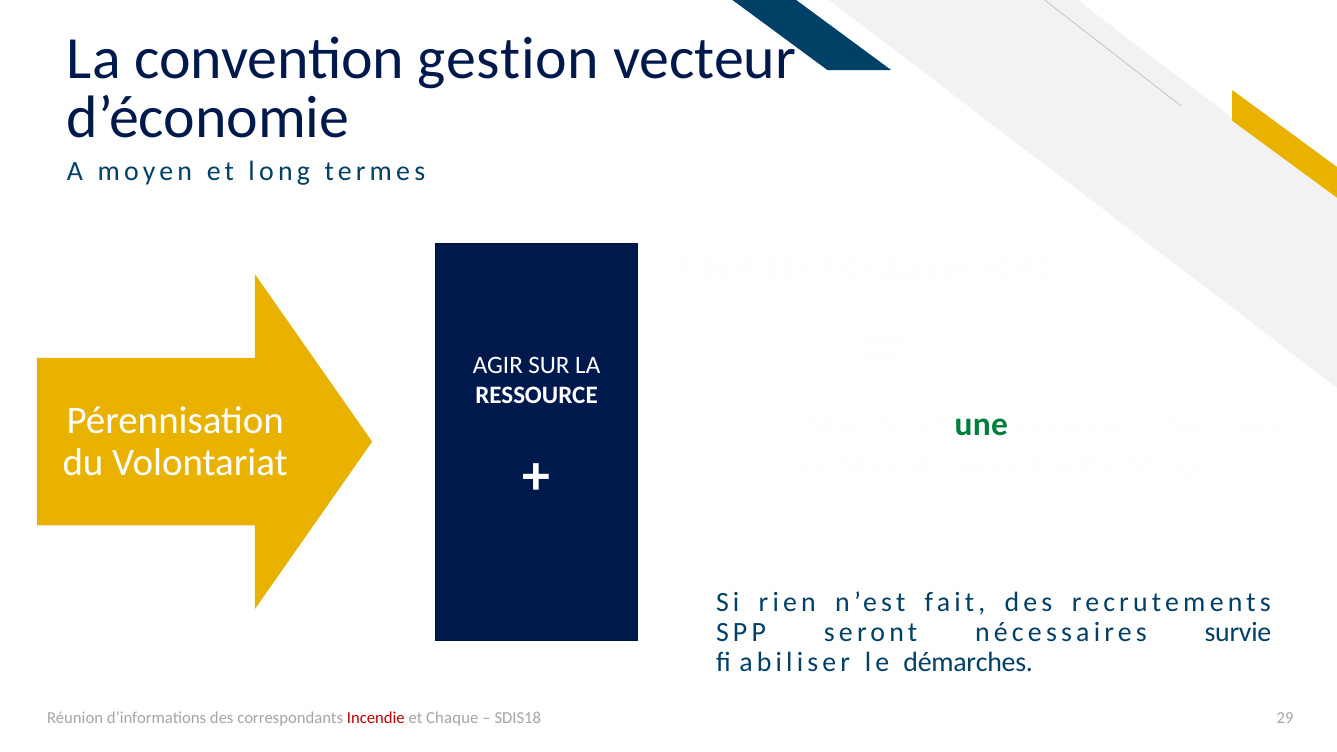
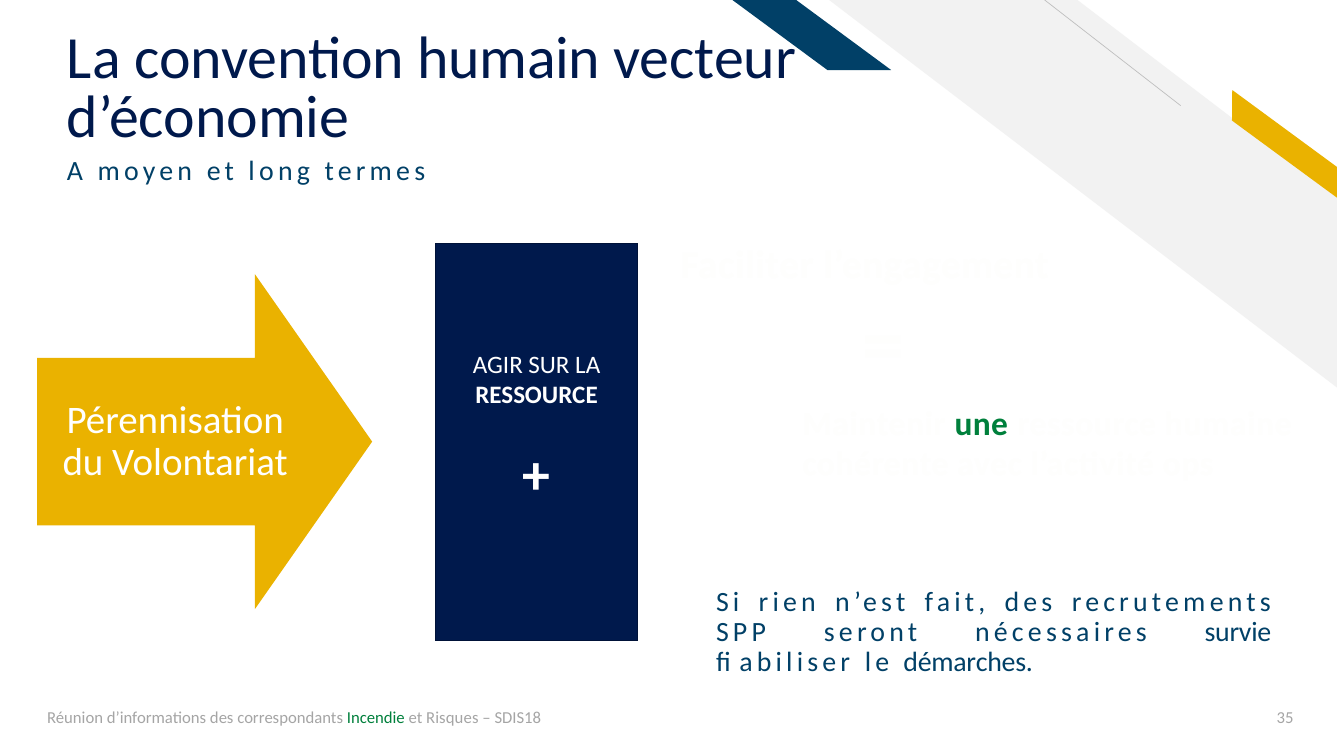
gestion: gestion -> humain
Incendie colour: red -> green
Chaque: Chaque -> Risques
29: 29 -> 35
